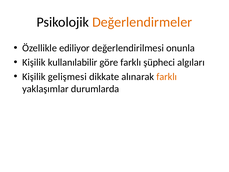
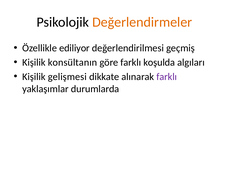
onunla: onunla -> geçmiş
kullanılabilir: kullanılabilir -> konsültanın
şüpheci: şüpheci -> koşulda
farklı at (167, 77) colour: orange -> purple
